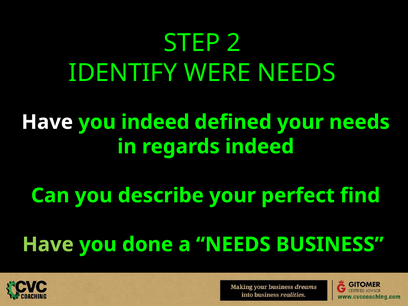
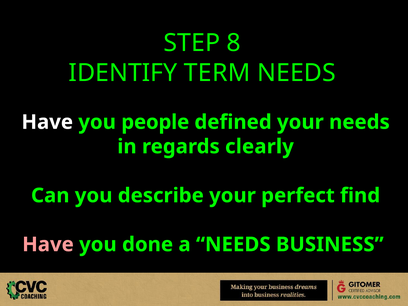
2: 2 -> 8
WERE: WERE -> TERM
you indeed: indeed -> people
regards indeed: indeed -> clearly
Have at (48, 245) colour: light green -> pink
